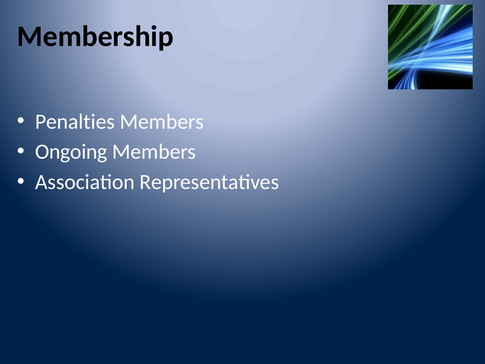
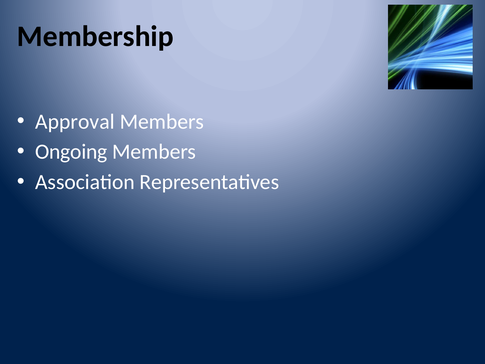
Penalties: Penalties -> Approval
